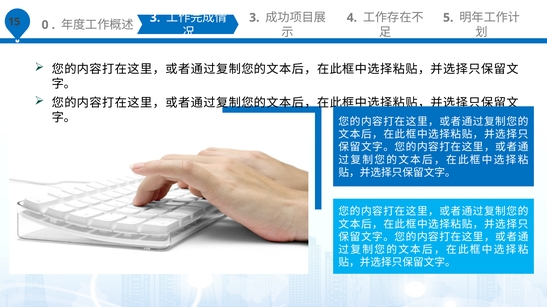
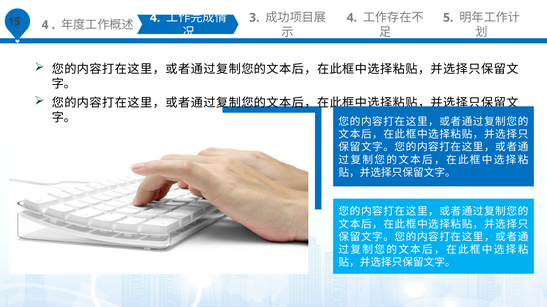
0 at (45, 25): 0 -> 4
3 at (155, 18): 3 -> 4
